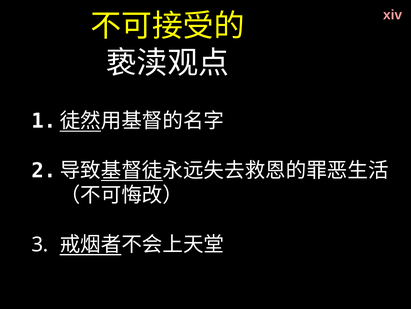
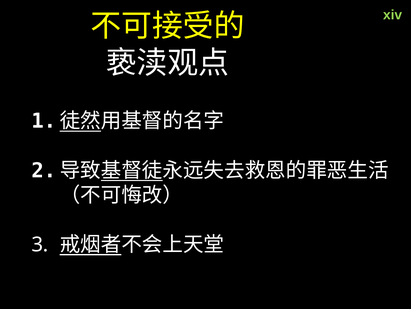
xiv colour: pink -> light green
